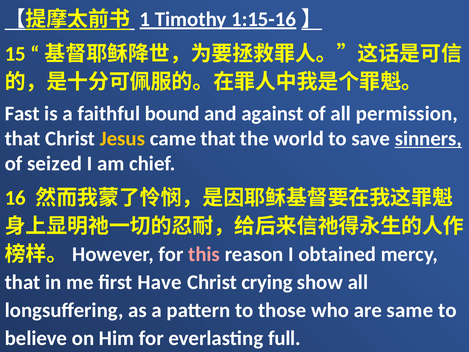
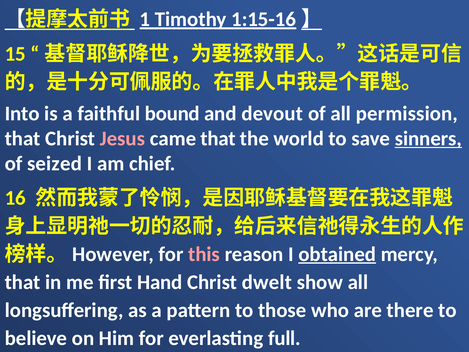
Fast: Fast -> Into
against: against -> devout
Jesus colour: yellow -> pink
obtained underline: none -> present
Have: Have -> Hand
crying: crying -> dwelt
same: same -> there
